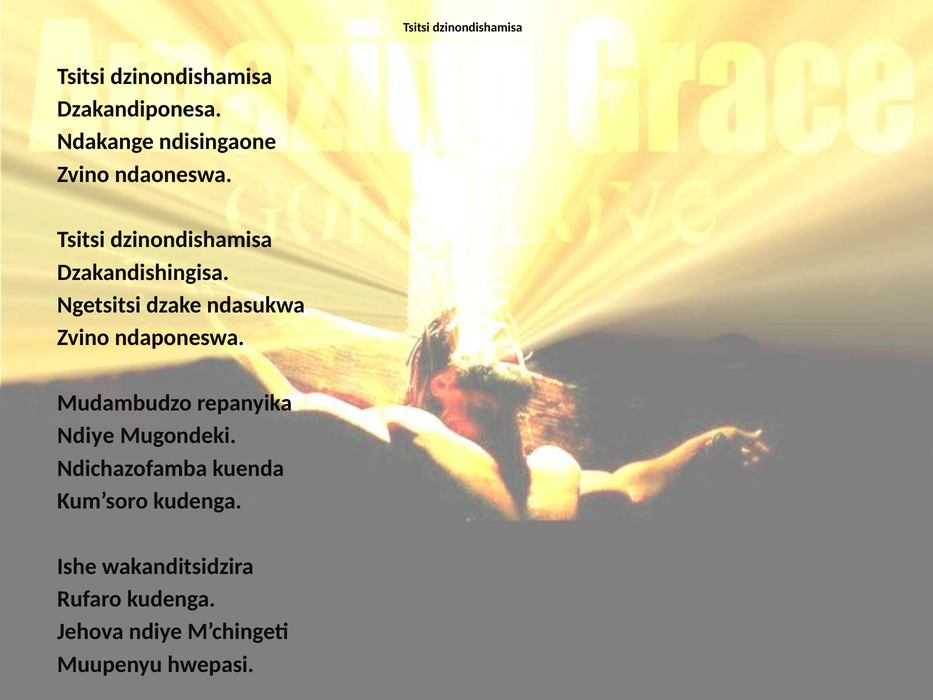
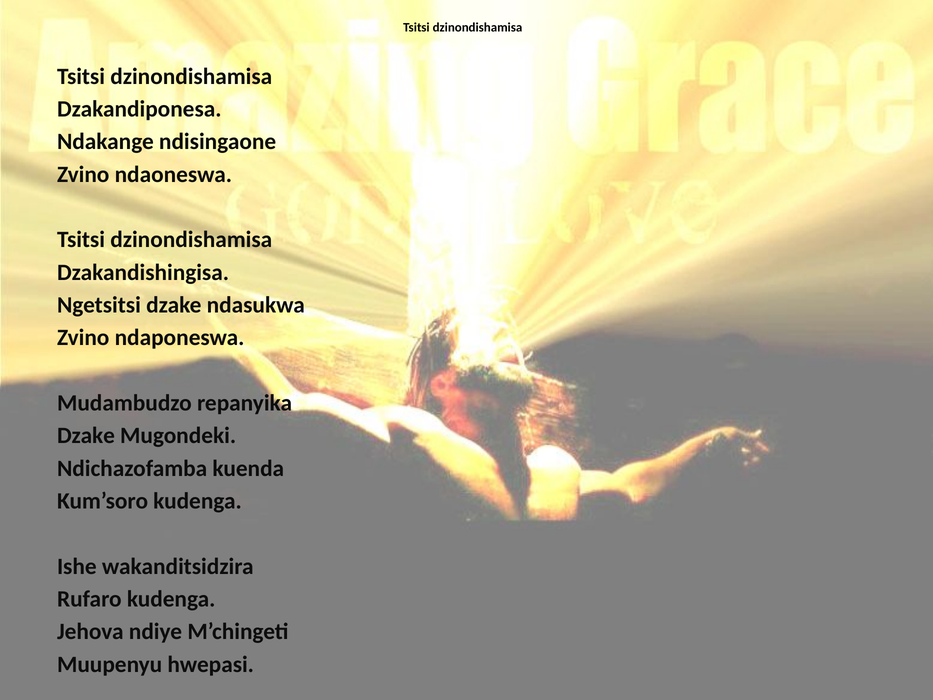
Ndiye at (86, 435): Ndiye -> Dzake
